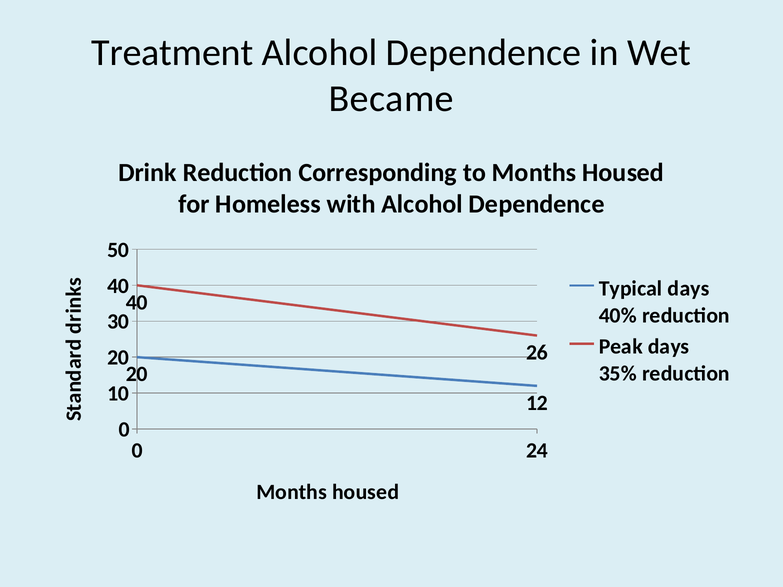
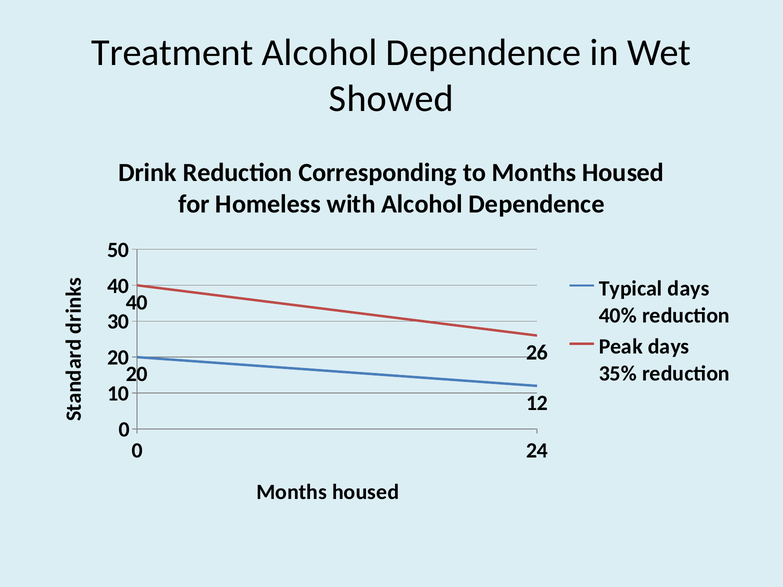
Became: Became -> Showed
